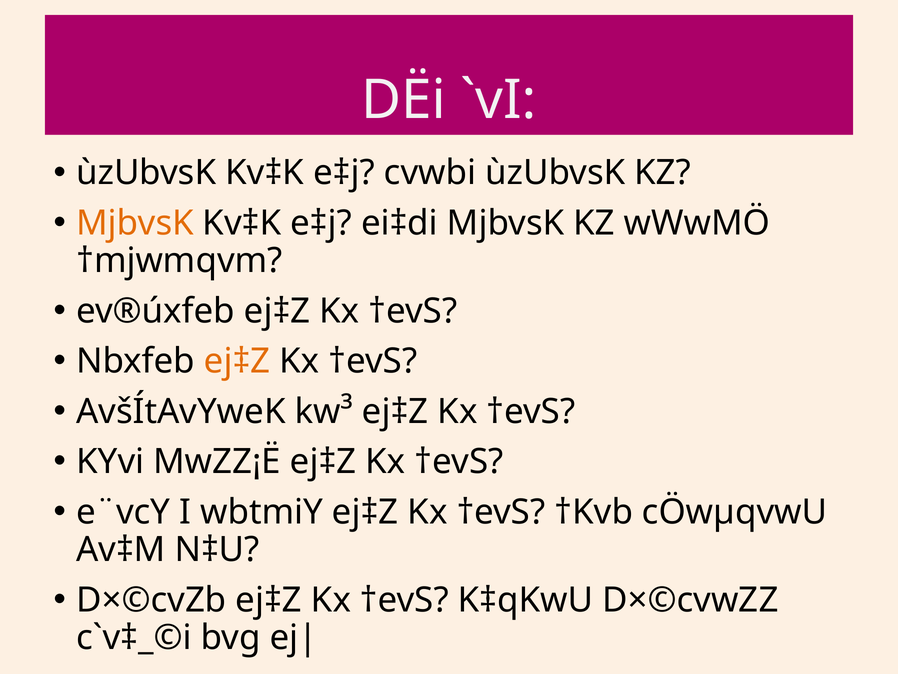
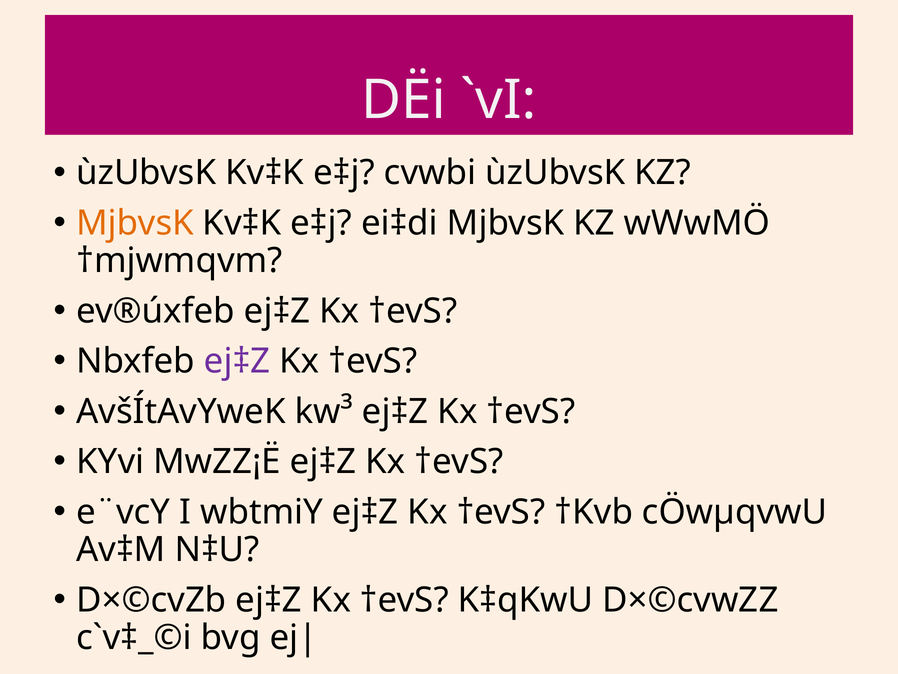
ej‡Z at (237, 361) colour: orange -> purple
